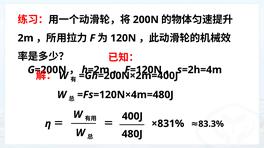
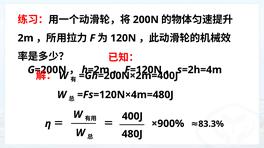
×831%: ×831% -> ×900%
